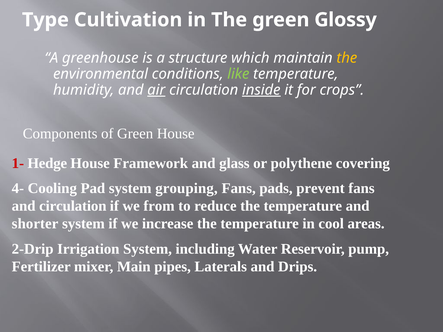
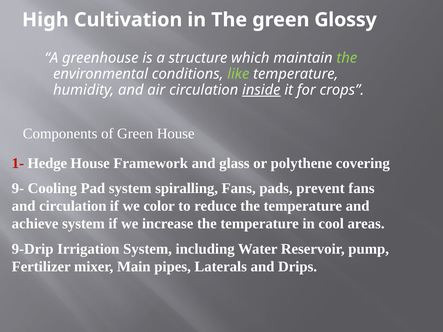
Type: Type -> High
the at (347, 58) colour: yellow -> light green
air underline: present -> none
4-: 4- -> 9-
grouping: grouping -> spiralling
from: from -> color
shorter: shorter -> achieve
2-Drip: 2-Drip -> 9-Drip
